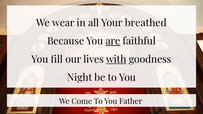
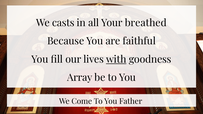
wear: wear -> casts
are underline: present -> none
Night: Night -> Array
